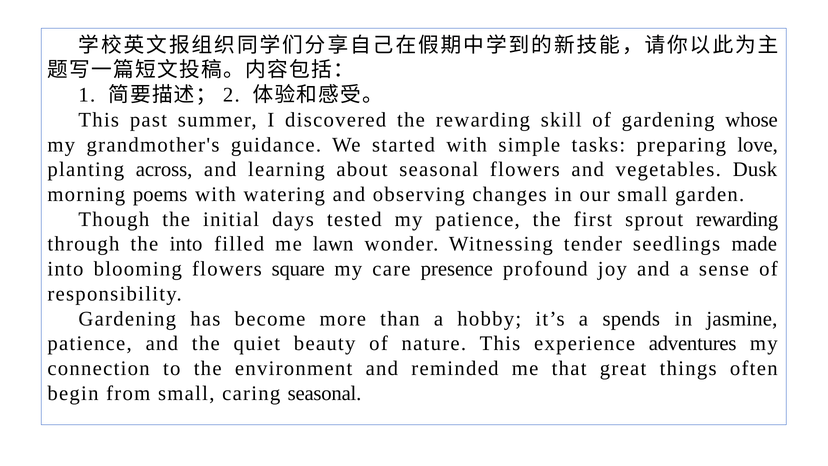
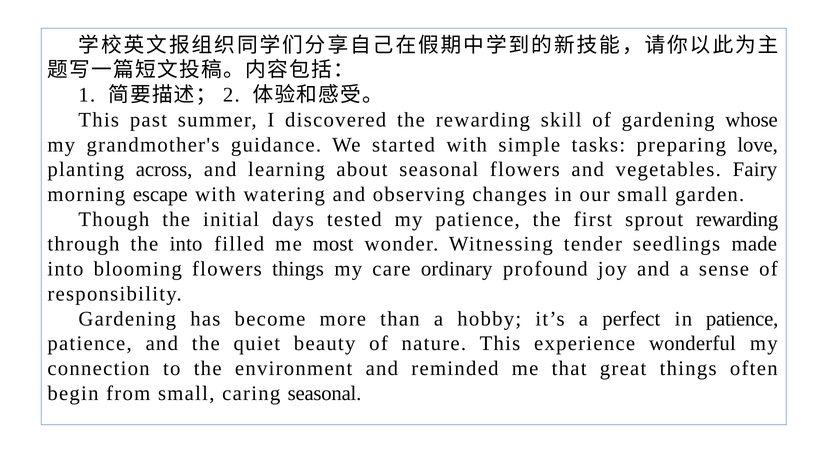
Dusk: Dusk -> Fairy
poems: poems -> escape
lawn: lawn -> most
flowers square: square -> things
presence: presence -> ordinary
spends: spends -> perfect
in jasmine: jasmine -> patience
adventures: adventures -> wonderful
